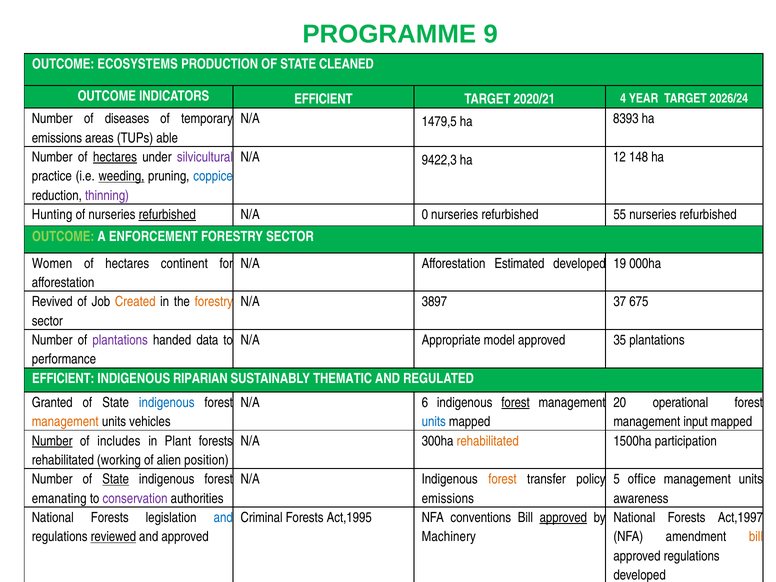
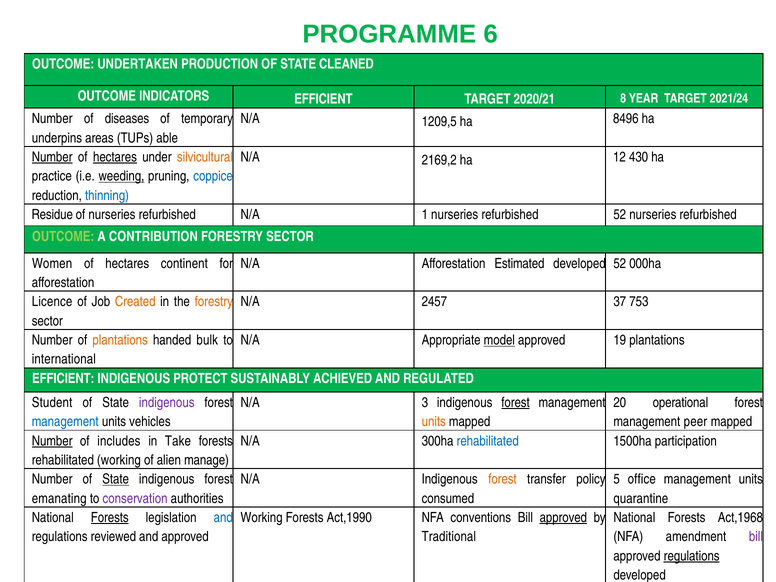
9: 9 -> 6
ECOSYSTEMS: ECOSYSTEMS -> UNDERTAKEN
4: 4 -> 8
2026/24: 2026/24 -> 2021/24
1479,5: 1479,5 -> 1209,5
8393: 8393 -> 8496
emissions at (57, 138): emissions -> underpins
Number at (52, 157) underline: none -> present
silvicultural colour: purple -> orange
9422,3: 9422,3 -> 2169,2
148: 148 -> 430
thinning colour: purple -> blue
Hunting: Hunting -> Residue
refurbished at (167, 215) underline: present -> none
0: 0 -> 1
refurbished 55: 55 -> 52
ENFORCEMENT: ENFORCEMENT -> CONTRIBUTION
developed 19: 19 -> 52
Revived: Revived -> Licence
3897: 3897 -> 2457
675: 675 -> 753
plantations at (120, 340) colour: purple -> orange
data: data -> bulk
model underline: none -> present
35: 35 -> 19
performance: performance -> international
RIPARIAN: RIPARIAN -> PROTECT
THEMATIC: THEMATIC -> ACHIEVED
Granted: Granted -> Student
indigenous at (167, 403) colour: blue -> purple
6: 6 -> 3
management at (65, 422) colour: orange -> blue
units at (434, 422) colour: blue -> orange
input: input -> peer
Plant: Plant -> Take
rehabilitated at (488, 441) colour: orange -> blue
position: position -> manage
emissions at (448, 498): emissions -> consumed
awareness: awareness -> quarantine
Forests at (110, 518) underline: none -> present
Criminal at (262, 518): Criminal -> Working
Act,1995: Act,1995 -> Act,1990
Act,1997: Act,1997 -> Act,1968
reviewed underline: present -> none
Machinery: Machinery -> Traditional
bill at (756, 537) colour: orange -> purple
regulations at (692, 556) underline: none -> present
